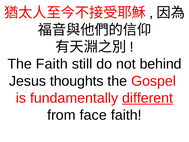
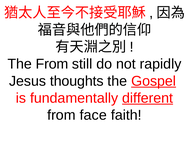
The Faith: Faith -> From
behind: behind -> rapidly
Gospel underline: none -> present
